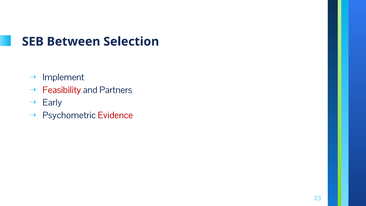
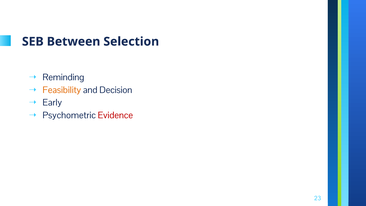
Implement: Implement -> Reminding
Feasibility colour: red -> orange
Partners: Partners -> Decision
